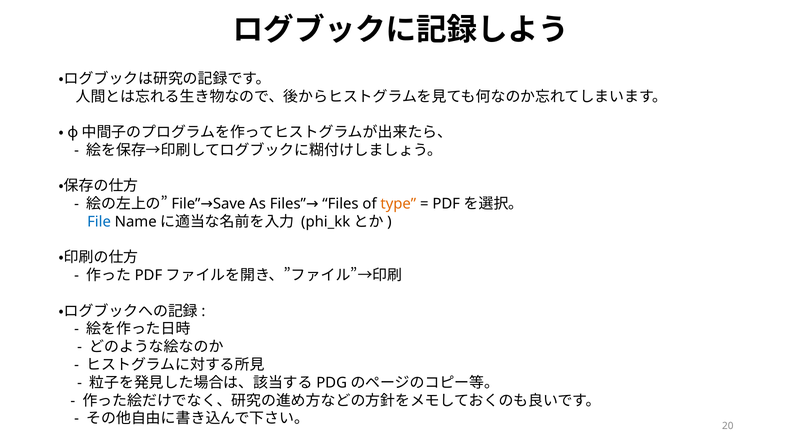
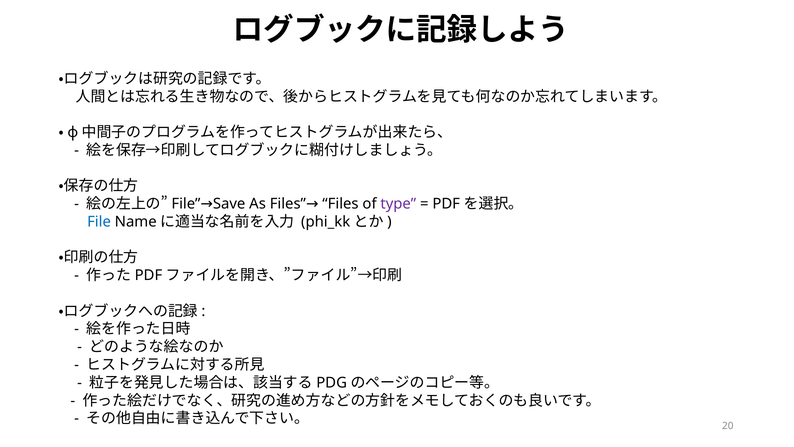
type colour: orange -> purple
